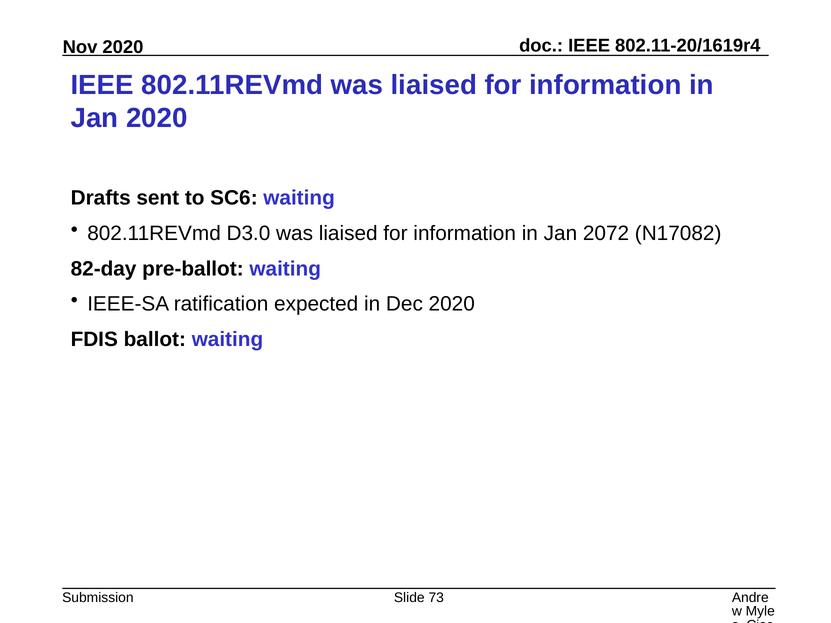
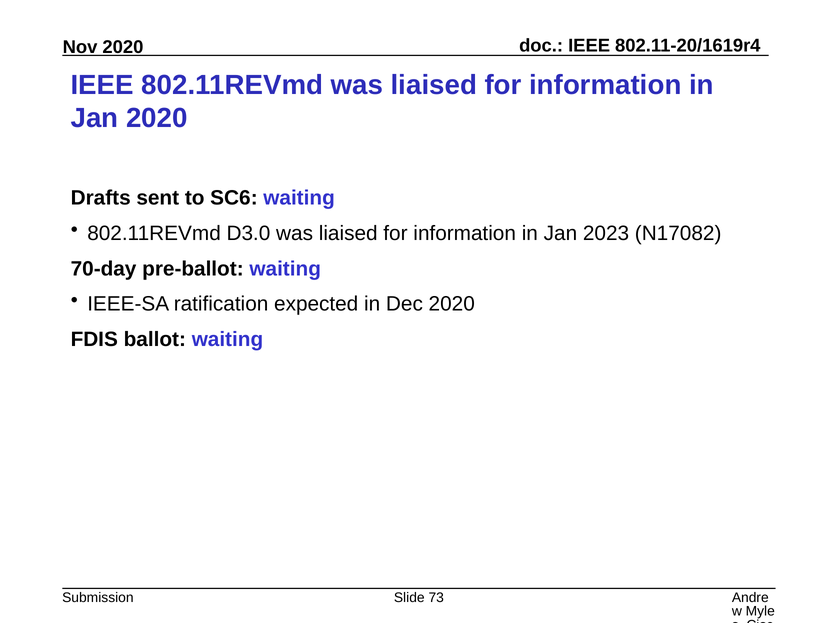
2072: 2072 -> 2023
82-day: 82-day -> 70-day
